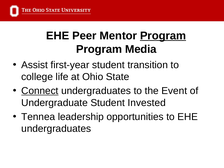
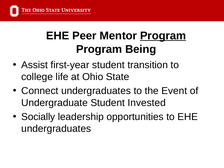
Media: Media -> Being
Connect underline: present -> none
Tennea: Tennea -> Socially
